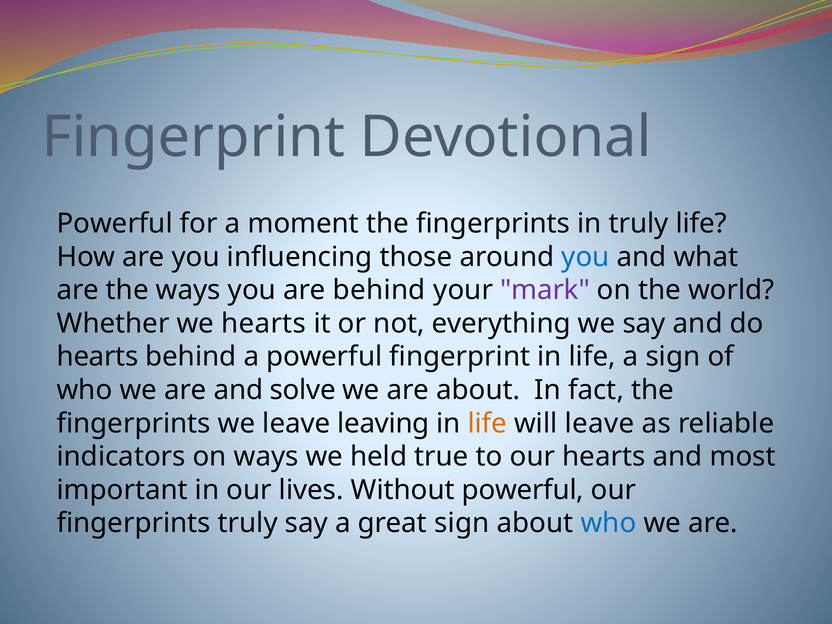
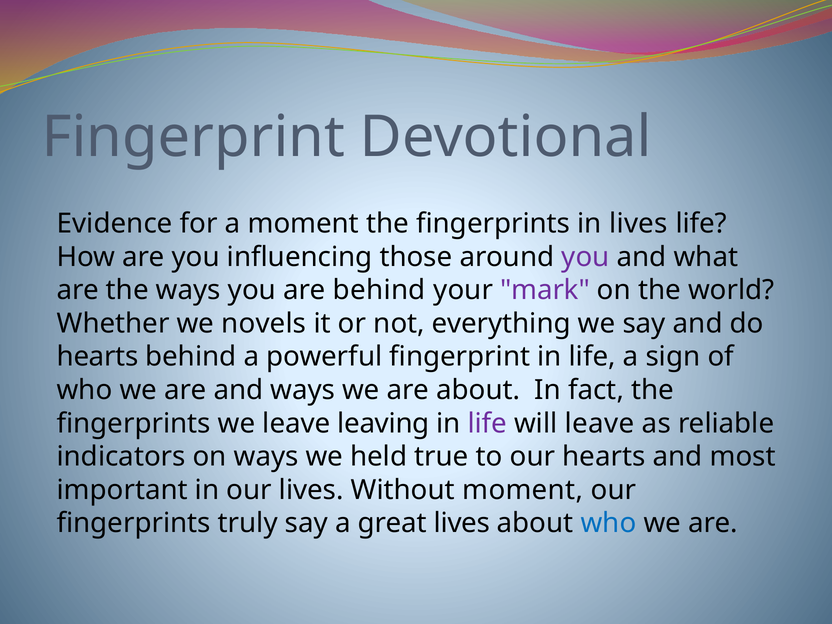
Powerful at (115, 224): Powerful -> Evidence
in truly: truly -> lives
you at (585, 257) colour: blue -> purple
we hearts: hearts -> novels
and solve: solve -> ways
life at (487, 423) colour: orange -> purple
Without powerful: powerful -> moment
great sign: sign -> lives
